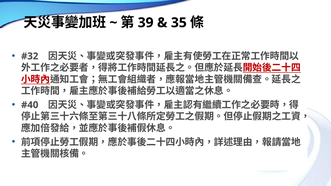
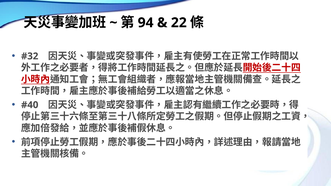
39: 39 -> 94
35: 35 -> 22
